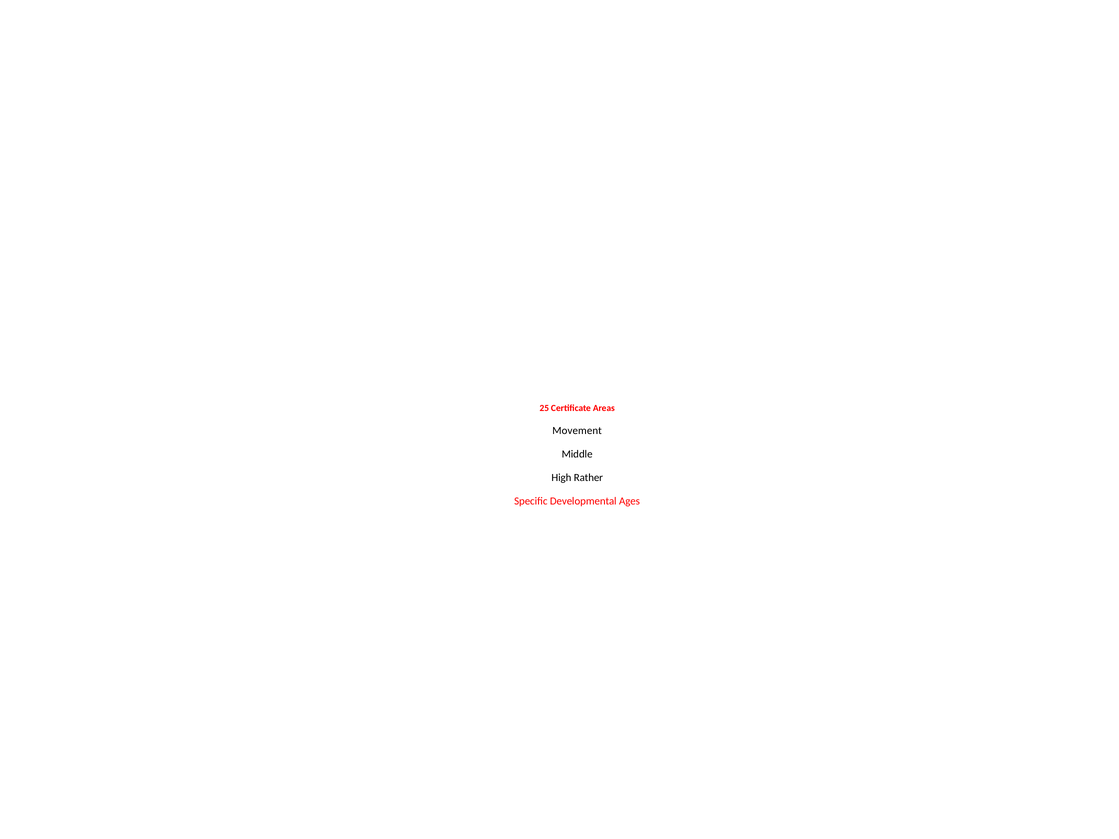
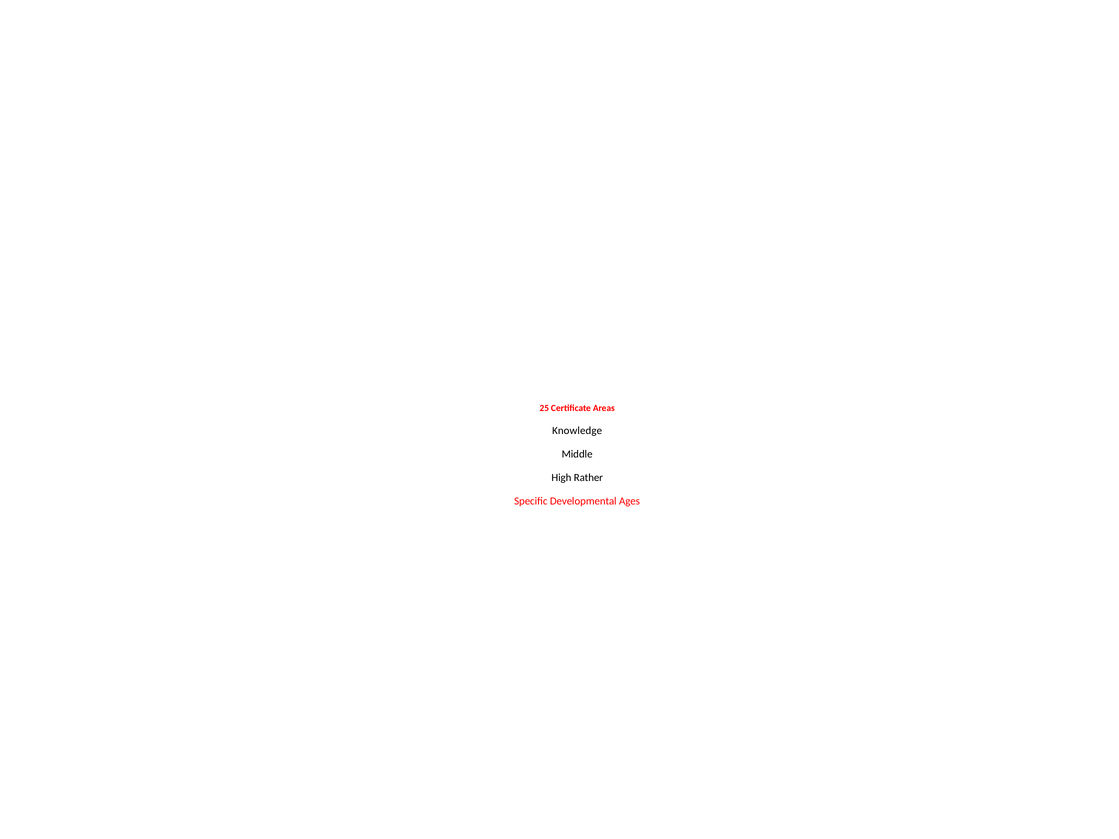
Movement: Movement -> Knowledge
